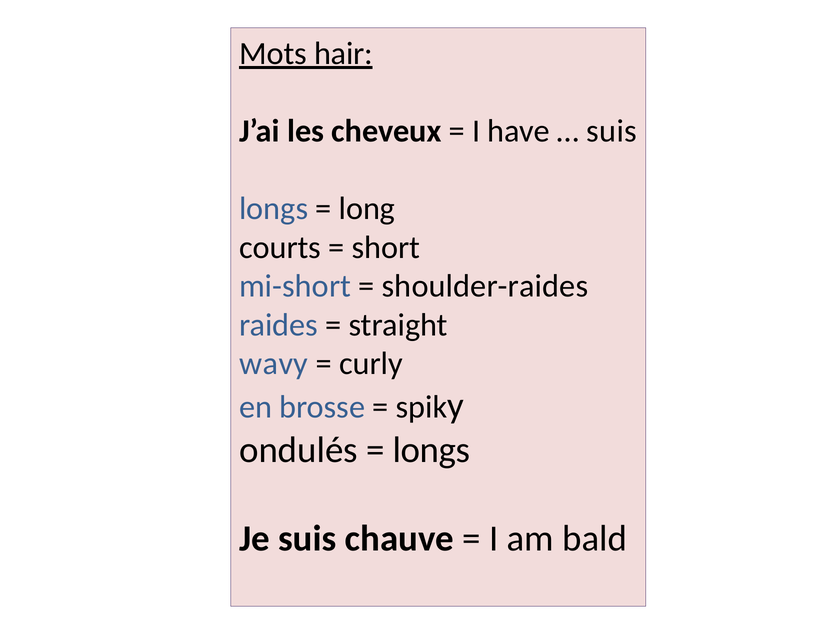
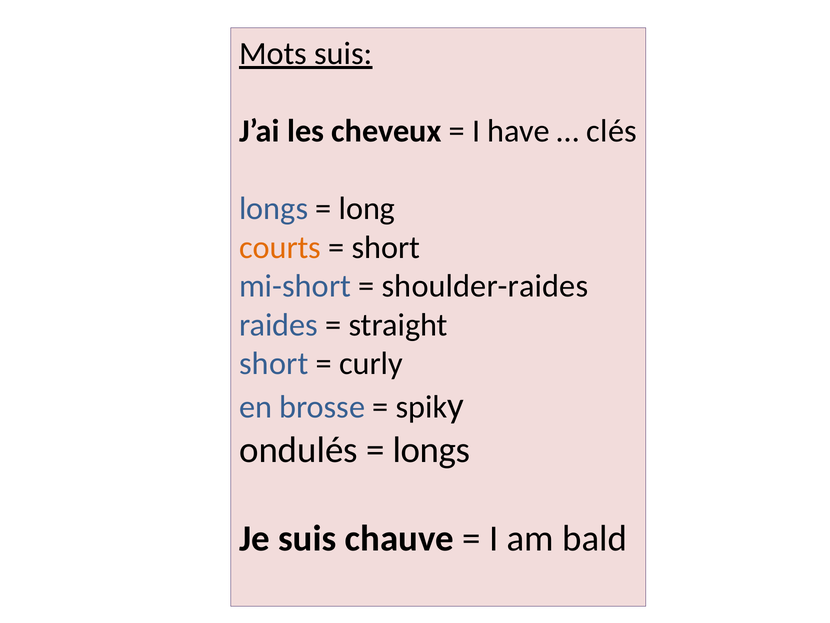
Mots hair: hair -> suis
suis at (612, 131): suis -> clés
courts colour: black -> orange
wavy at (274, 363): wavy -> short
